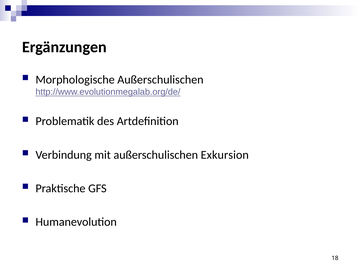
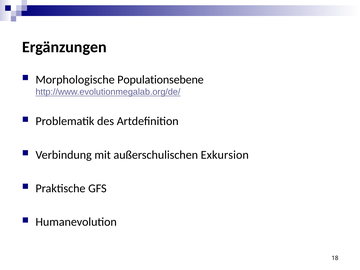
Morphologische Außerschulischen: Außerschulischen -> Populationsebene
